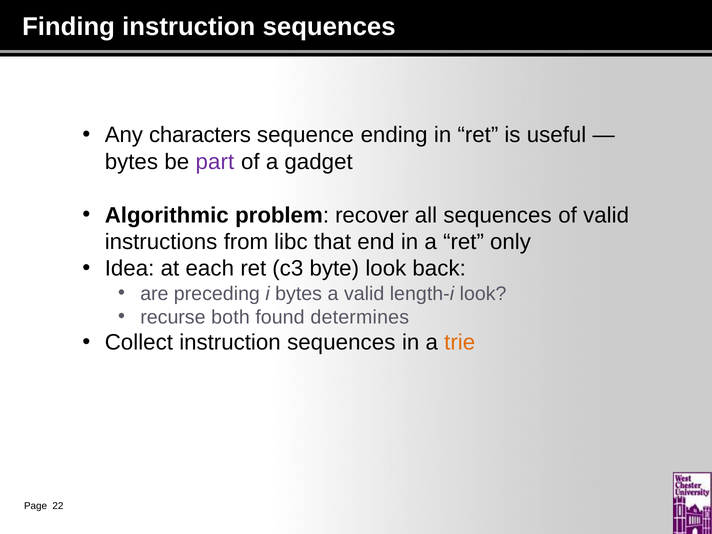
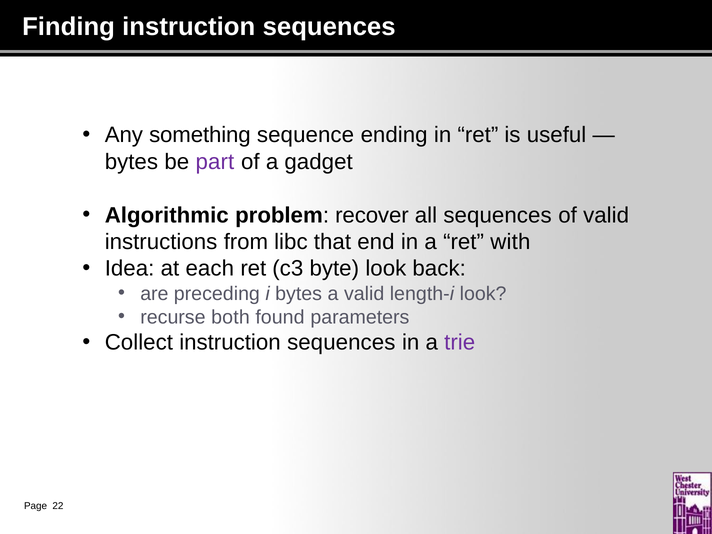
characters: characters -> something
only: only -> with
determines: determines -> parameters
trie colour: orange -> purple
